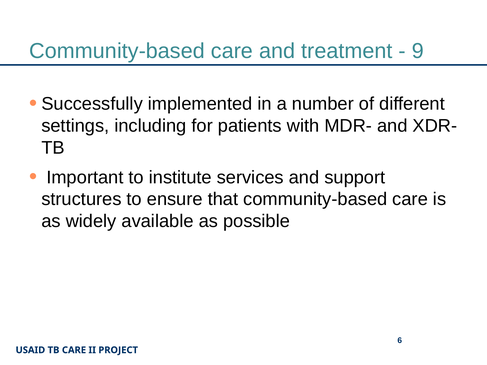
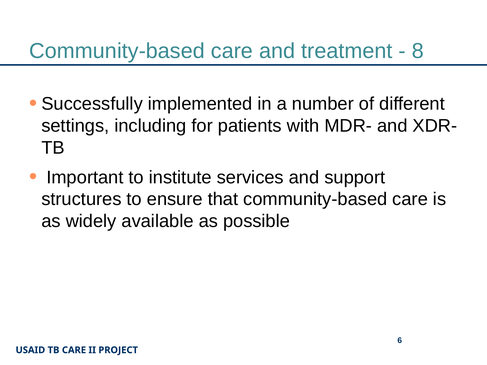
9: 9 -> 8
